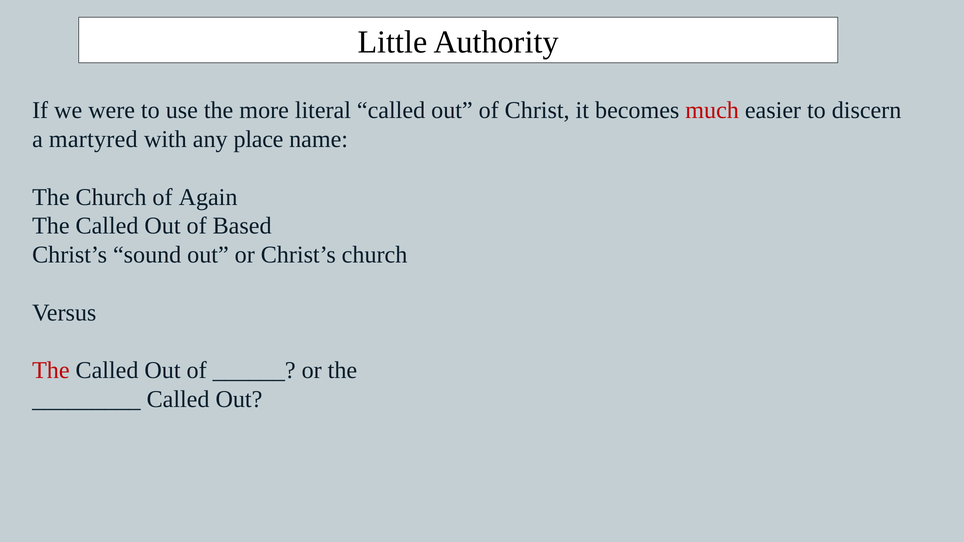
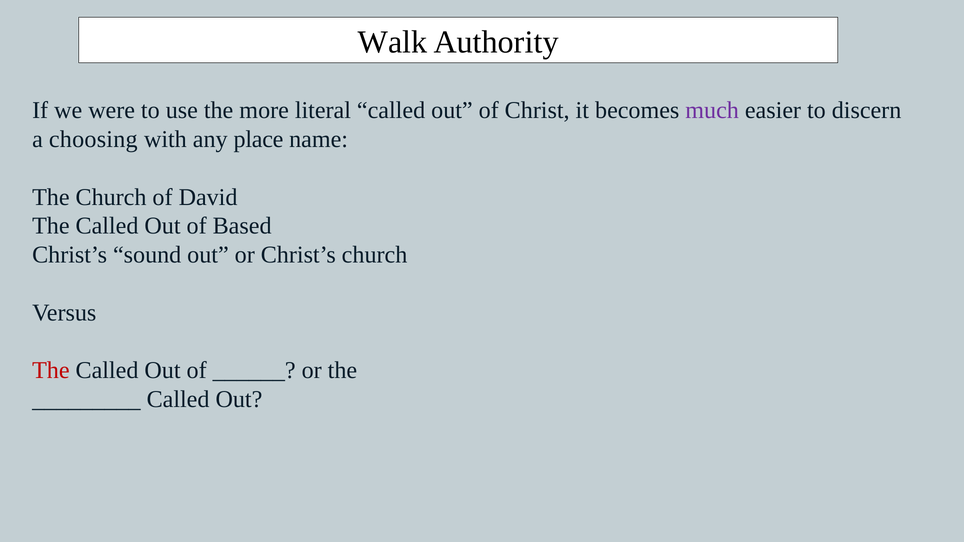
Little: Little -> Walk
much colour: red -> purple
martyred: martyred -> choosing
Again: Again -> David
